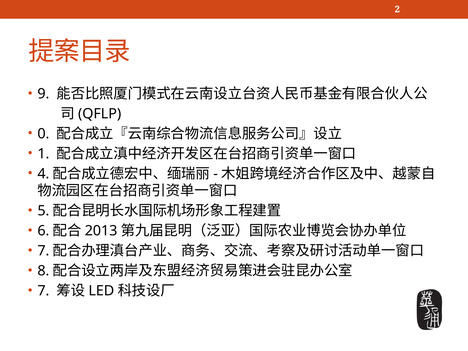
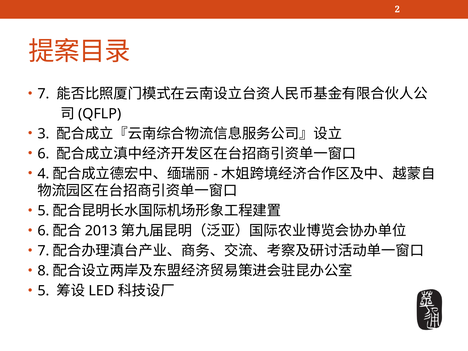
9 at (43, 94): 9 -> 7
0: 0 -> 3
1 at (43, 154): 1 -> 6
7 at (43, 291): 7 -> 5
